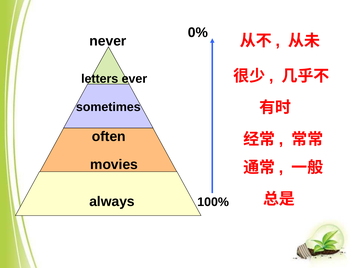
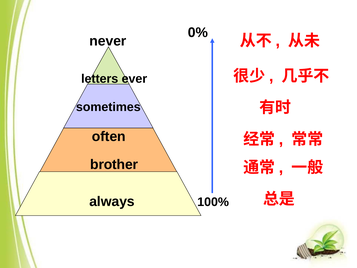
movies: movies -> brother
